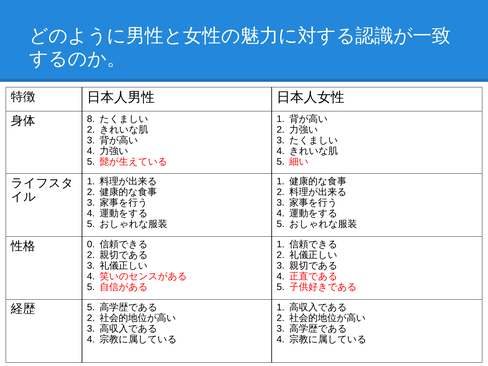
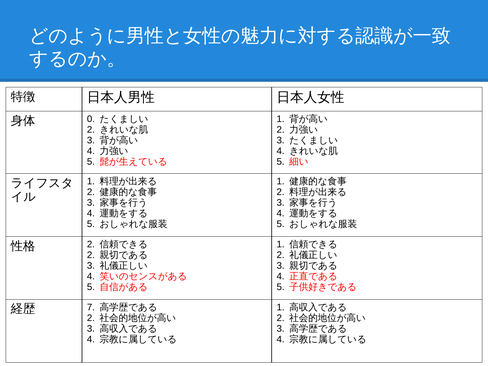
8: 8 -> 0
0 at (91, 244): 0 -> 2
5 at (91, 307): 5 -> 7
